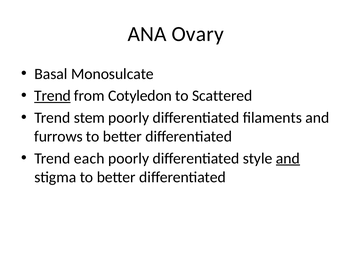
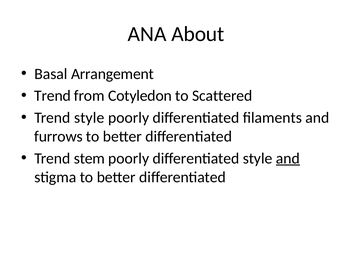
Ovary: Ovary -> About
Monosulcate: Monosulcate -> Arrangement
Trend at (52, 96) underline: present -> none
Trend stem: stem -> style
each: each -> stem
